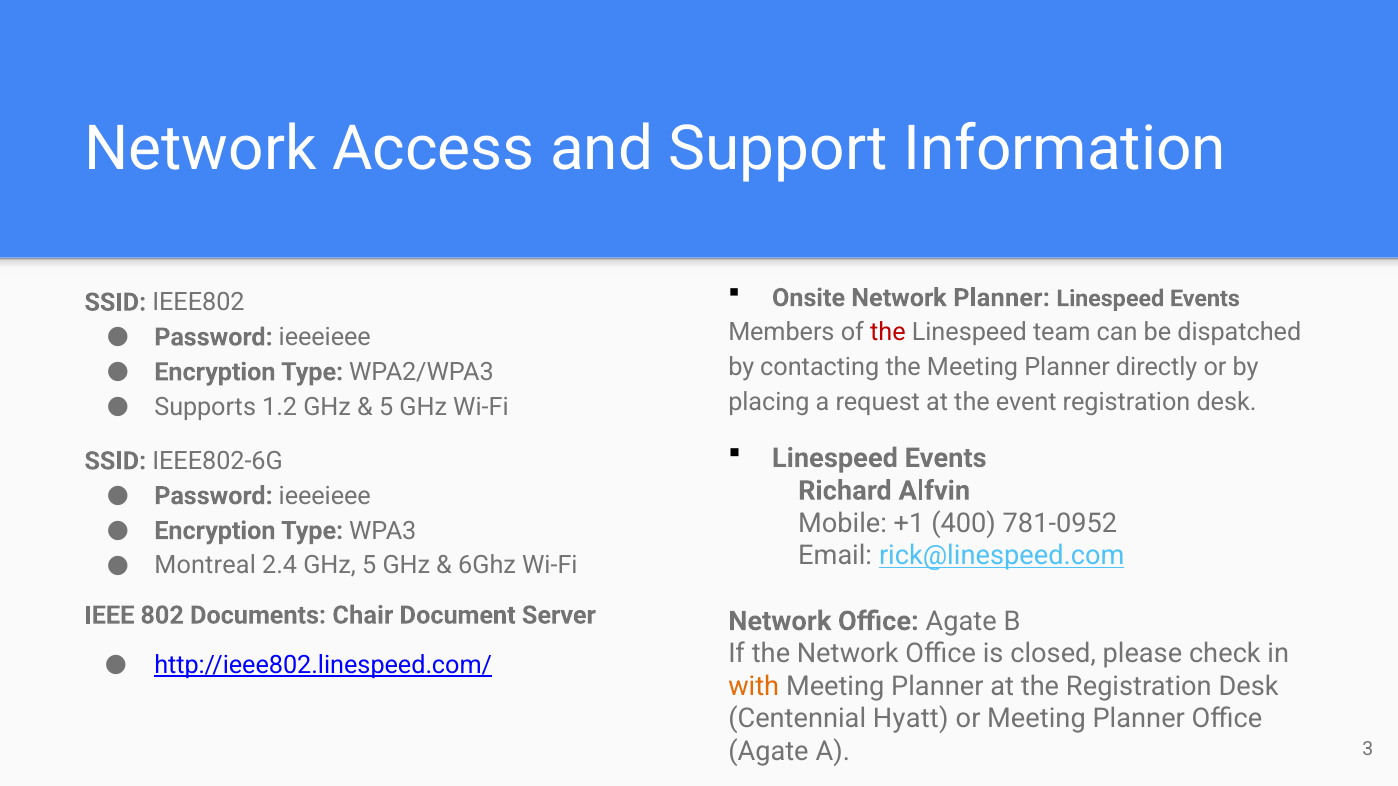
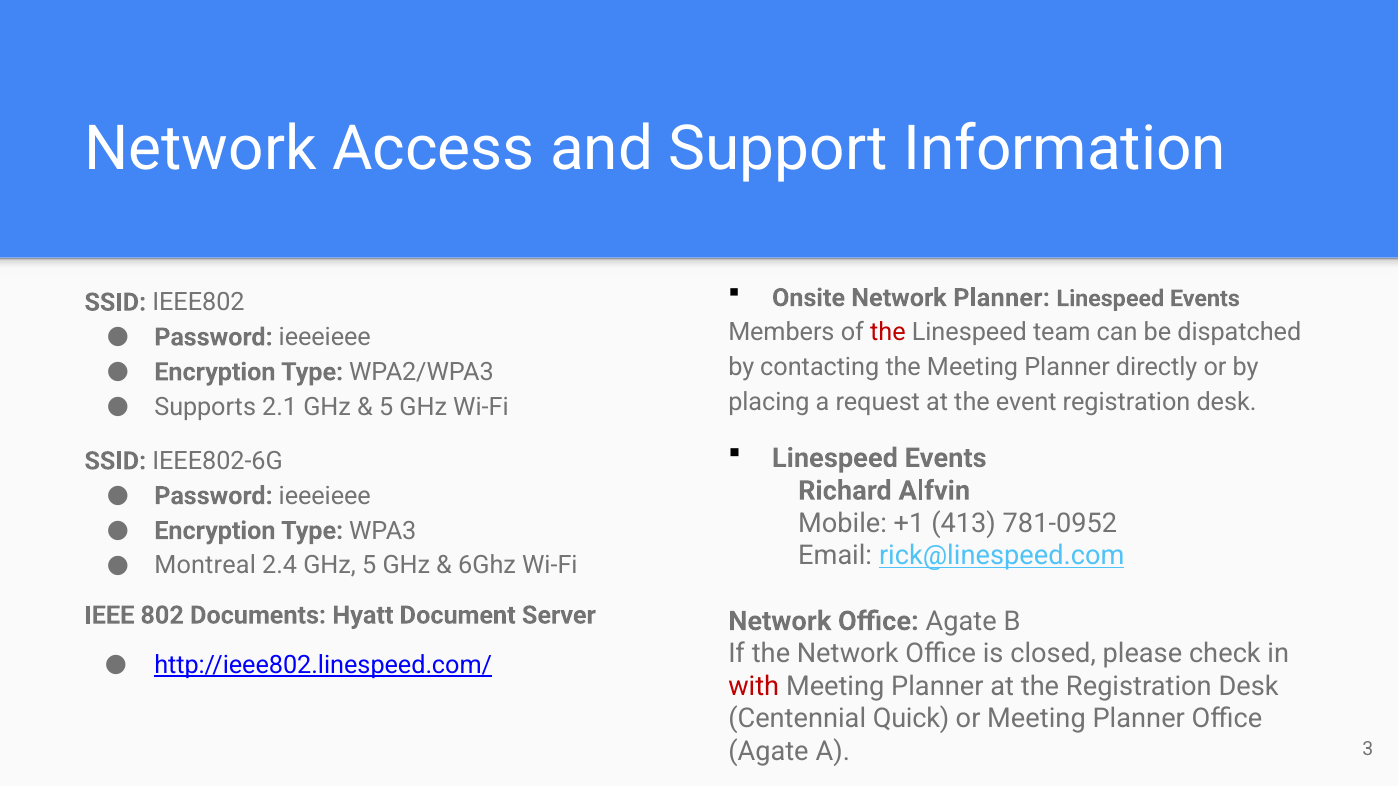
1.2: 1.2 -> 2.1
400: 400 -> 413
Chair: Chair -> Hyatt
with colour: orange -> red
Hyatt: Hyatt -> Quick
